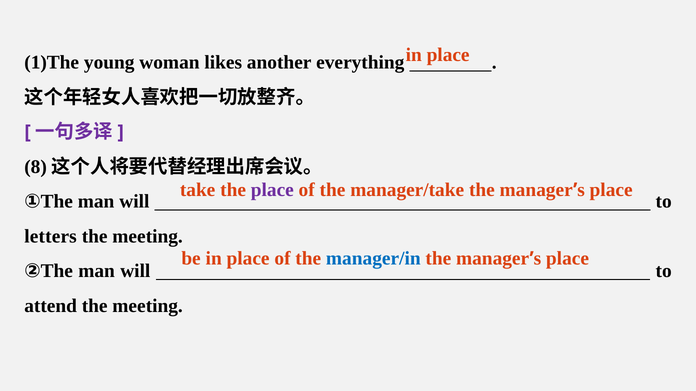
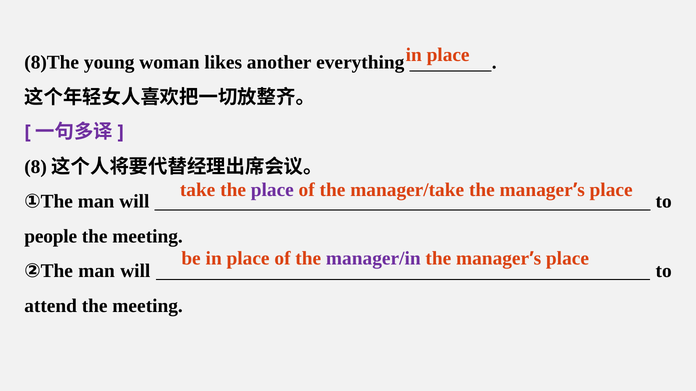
1)The: 1)The -> 8)The
letters: letters -> people
manager/in colour: blue -> purple
